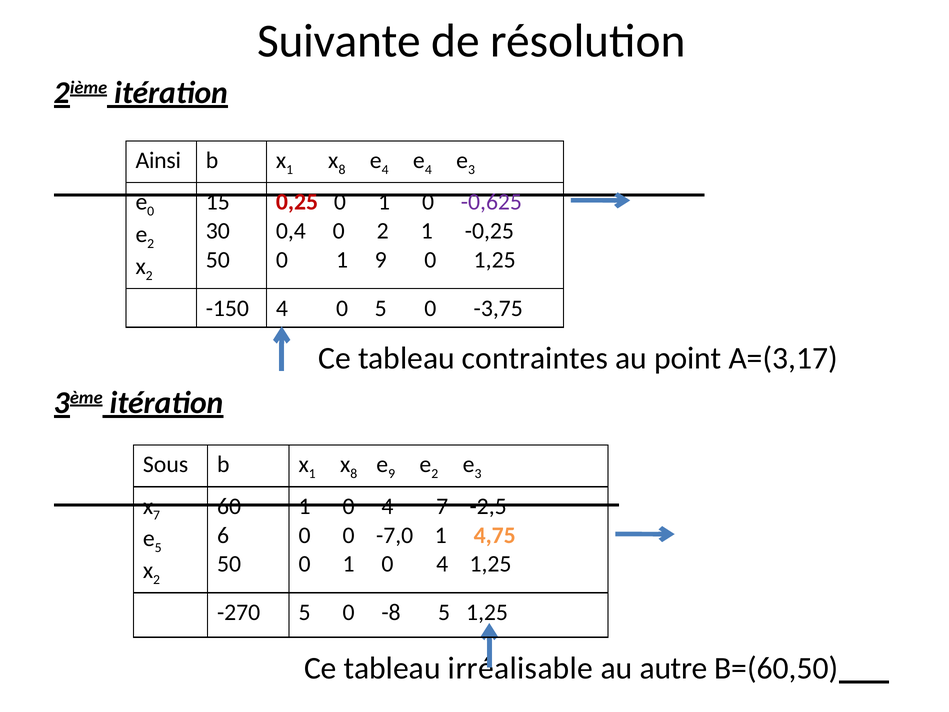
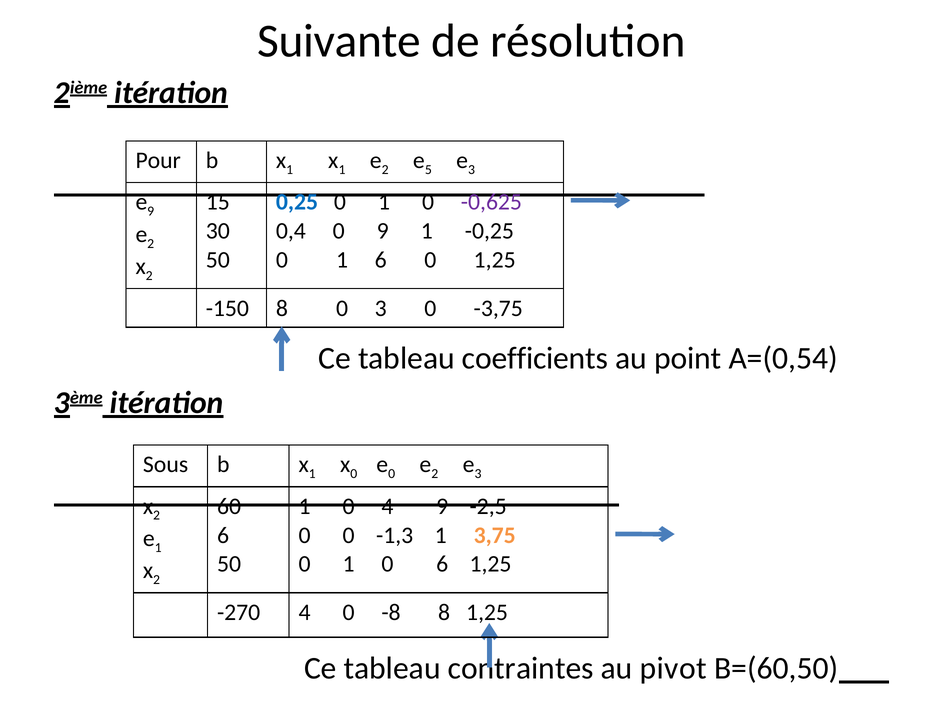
Ainsi: Ainsi -> Pour
8 at (342, 170): 8 -> 1
4 at (385, 170): 4 -> 2
4 at (428, 170): 4 -> 5
0 at (151, 211): 0 -> 9
0,25 colour: red -> blue
0 2: 2 -> 9
1 9: 9 -> 6
-150 4: 4 -> 8
0 5: 5 -> 3
contraintes: contraintes -> coefficients
A=(3,17: A=(3,17 -> A=(0,54
8 at (354, 474): 8 -> 0
9 at (392, 474): 9 -> 0
7 at (157, 515): 7 -> 2
4 7: 7 -> 9
-7,0: -7,0 -> -1,3
4,75: 4,75 -> 3,75
5 at (158, 547): 5 -> 1
0 1 0 4: 4 -> 6
-270 5: 5 -> 4
-8 5: 5 -> 8
irréalisable: irréalisable -> contraintes
autre: autre -> pivot
